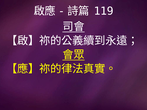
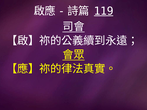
119 underline: none -> present
